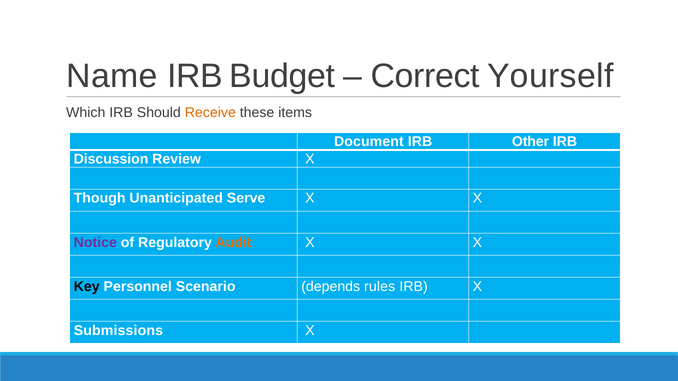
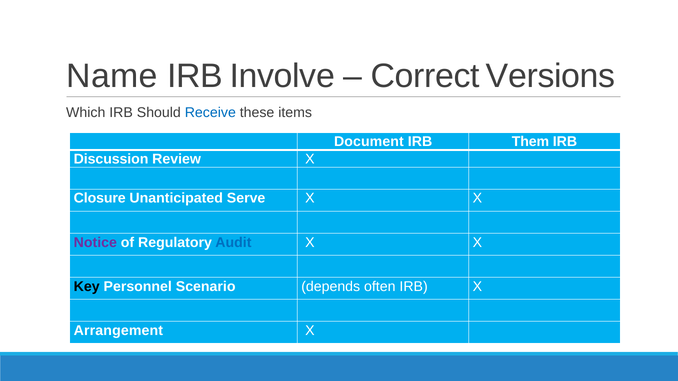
Budget: Budget -> Involve
Yourself: Yourself -> Versions
Receive colour: orange -> blue
Other: Other -> Them
Though: Though -> Closure
Audit colour: orange -> blue
rules: rules -> often
Submissions: Submissions -> Arrangement
